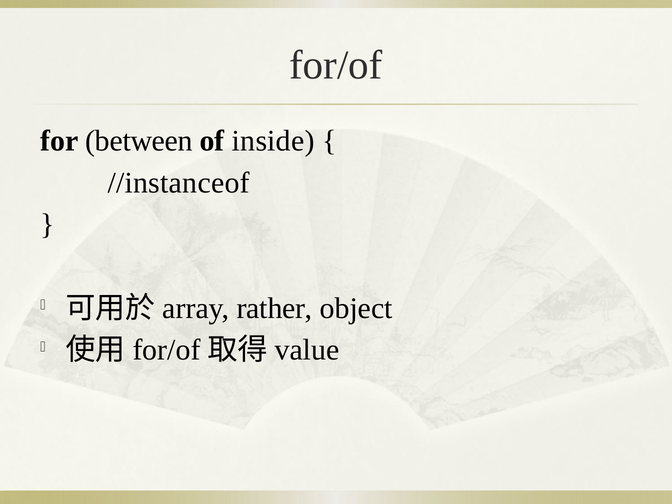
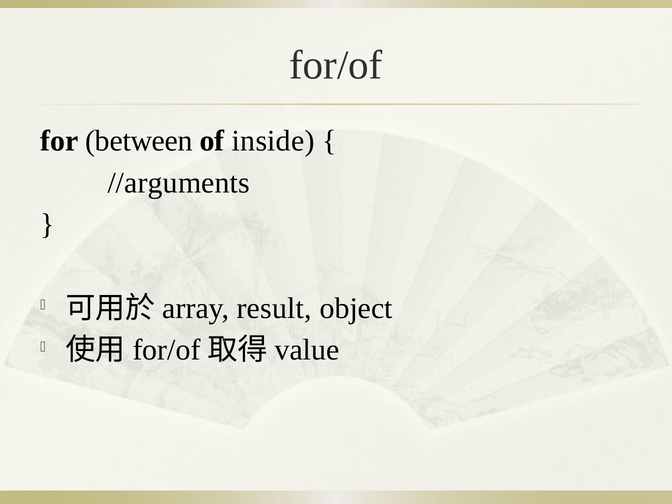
//instanceof: //instanceof -> //arguments
rather: rather -> result
